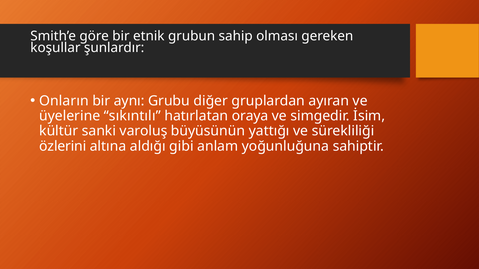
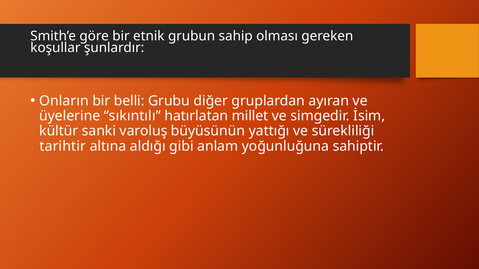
aynı: aynı -> belli
oraya: oraya -> millet
özlerini: özlerini -> tarihtir
